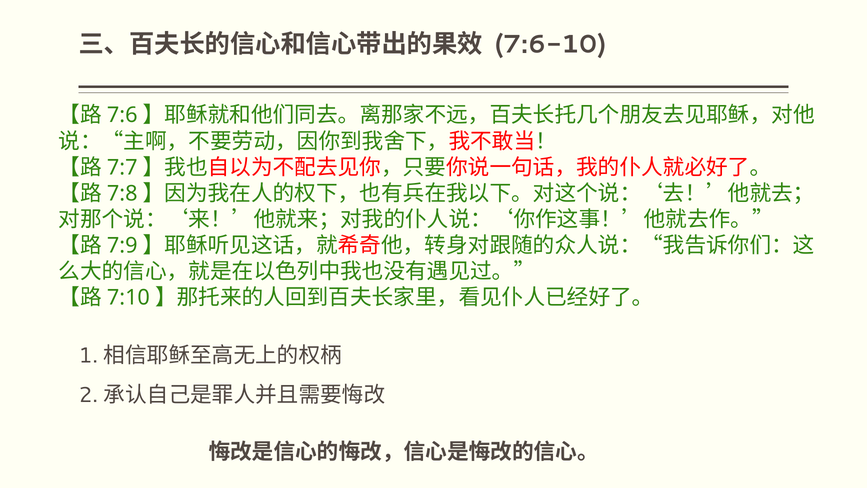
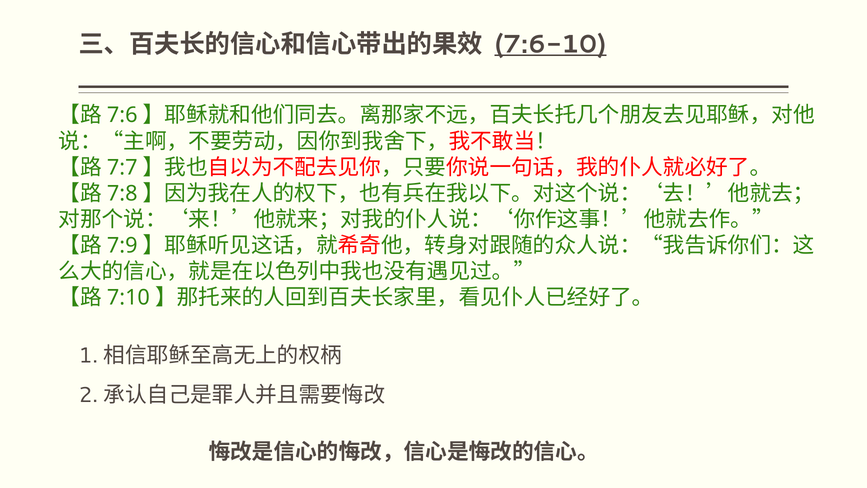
7:6-10 underline: none -> present
